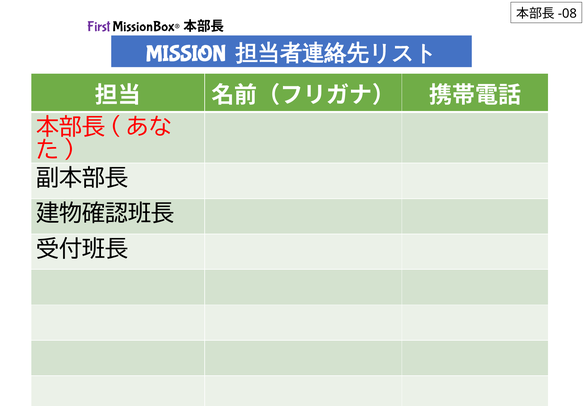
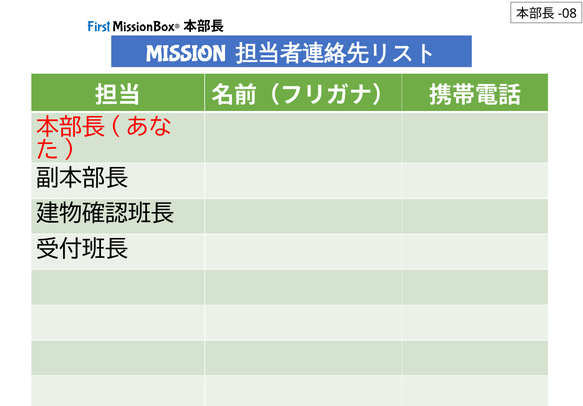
First colour: purple -> blue
